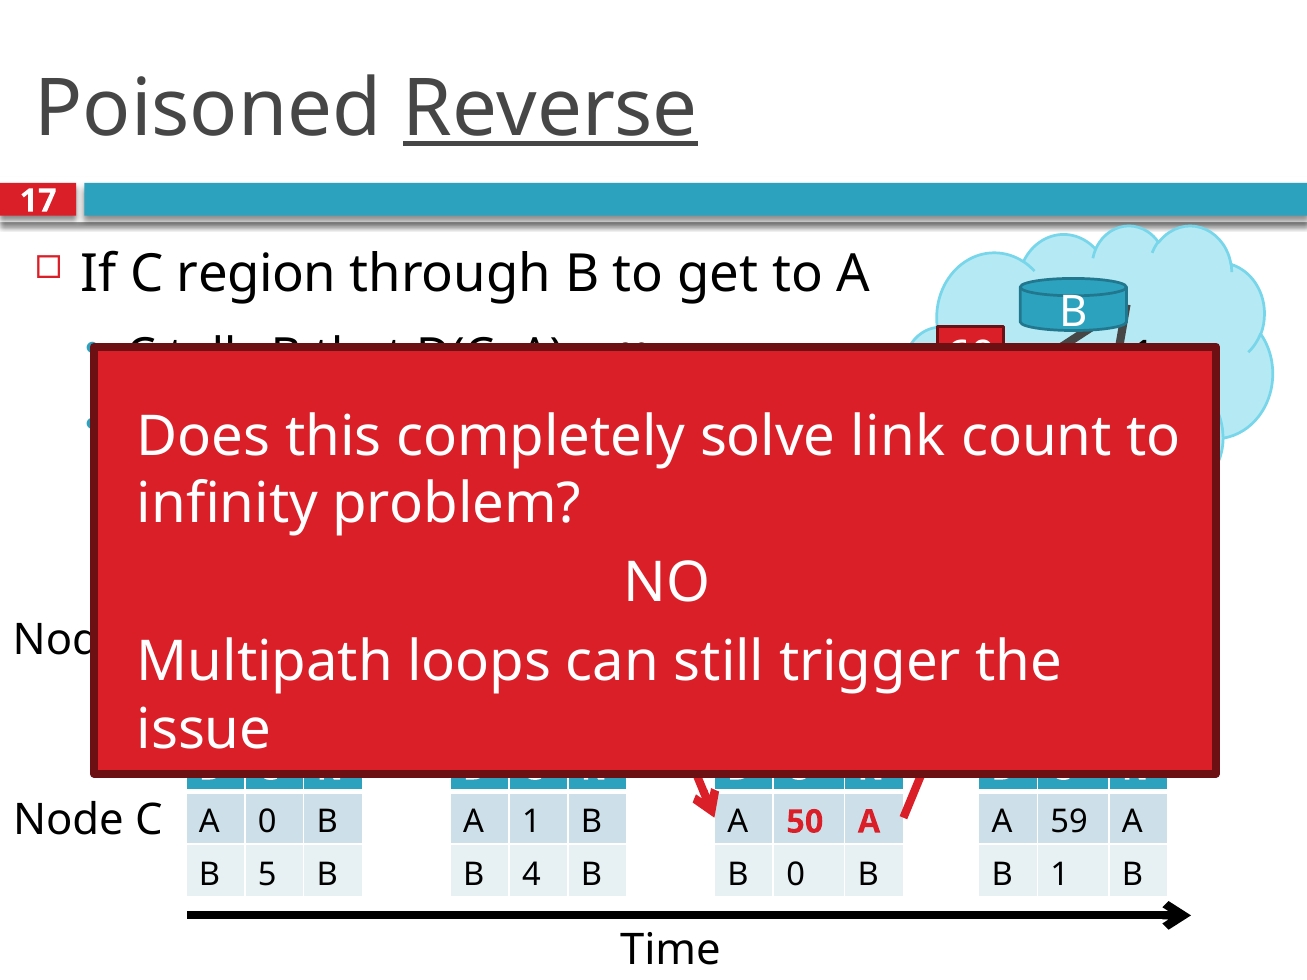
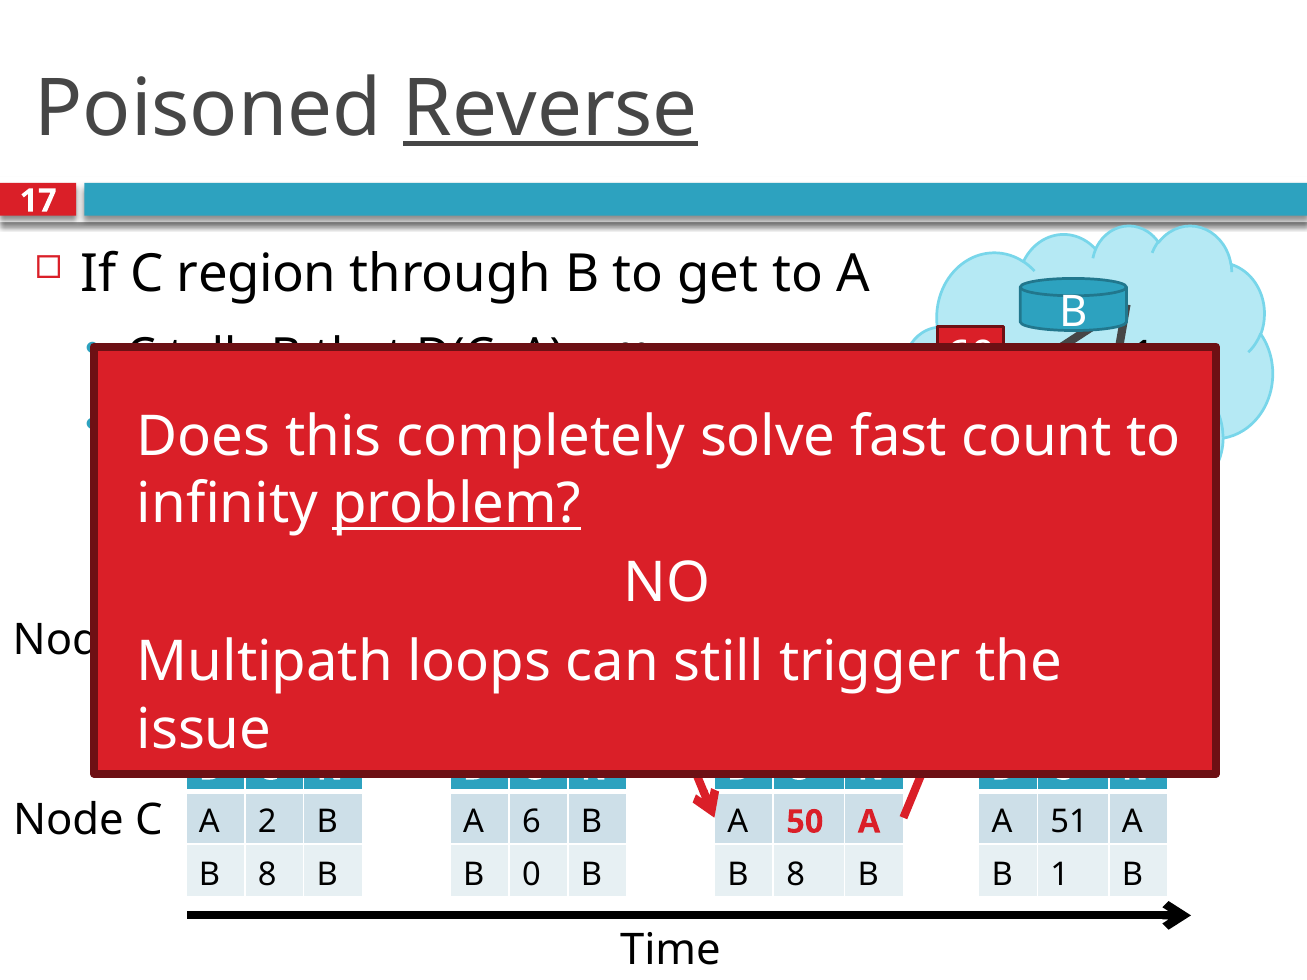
link: link -> fast
problem underline: none -> present
A 0: 0 -> 2
A 1: 1 -> 6
59 at (1069, 822): 59 -> 51
5 at (267, 875): 5 -> 8
B 4: 4 -> 0
0 at (796, 875): 0 -> 8
